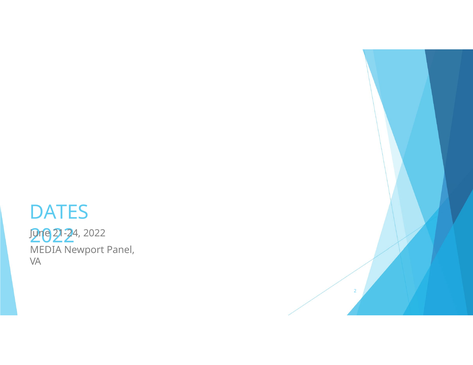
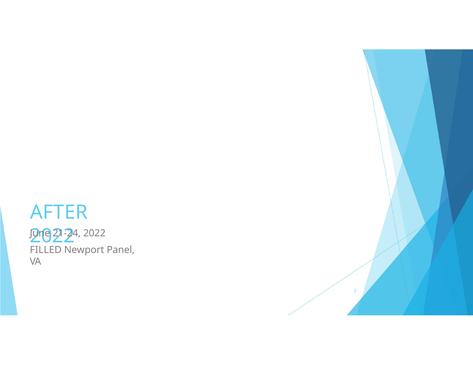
DATES: DATES -> AFTER
MEDIA: MEDIA -> FILLED
